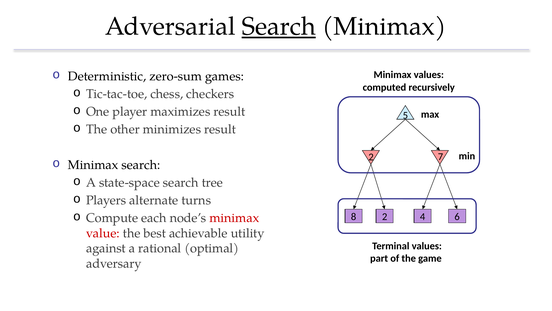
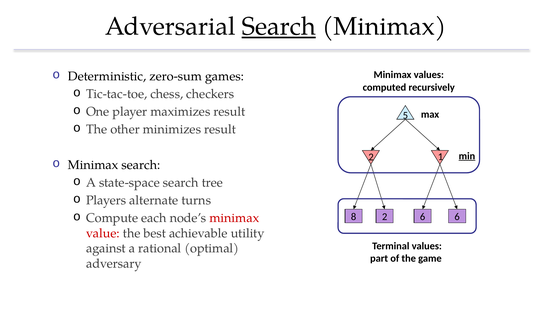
min underline: none -> present
7: 7 -> 1
2 4: 4 -> 6
